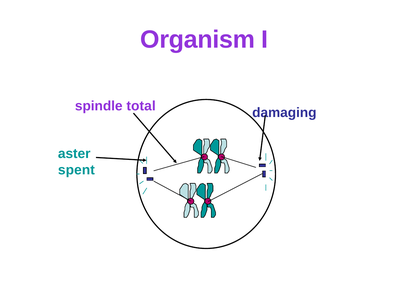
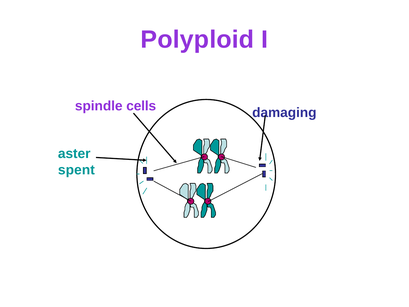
Organism: Organism -> Polyploid
total: total -> cells
